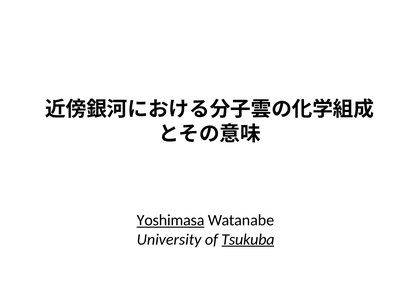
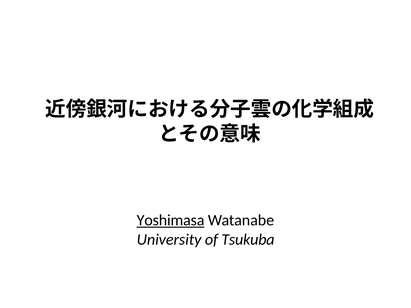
Tsukuba underline: present -> none
